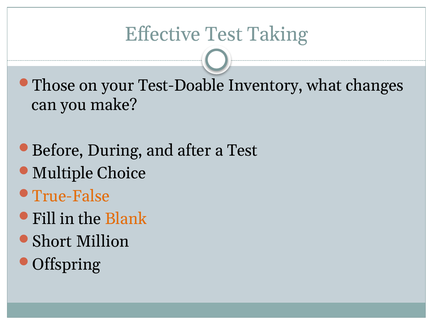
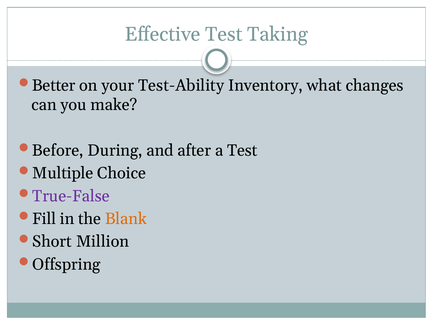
Those: Those -> Better
Test-Doable: Test-Doable -> Test-Ability
True-False colour: orange -> purple
